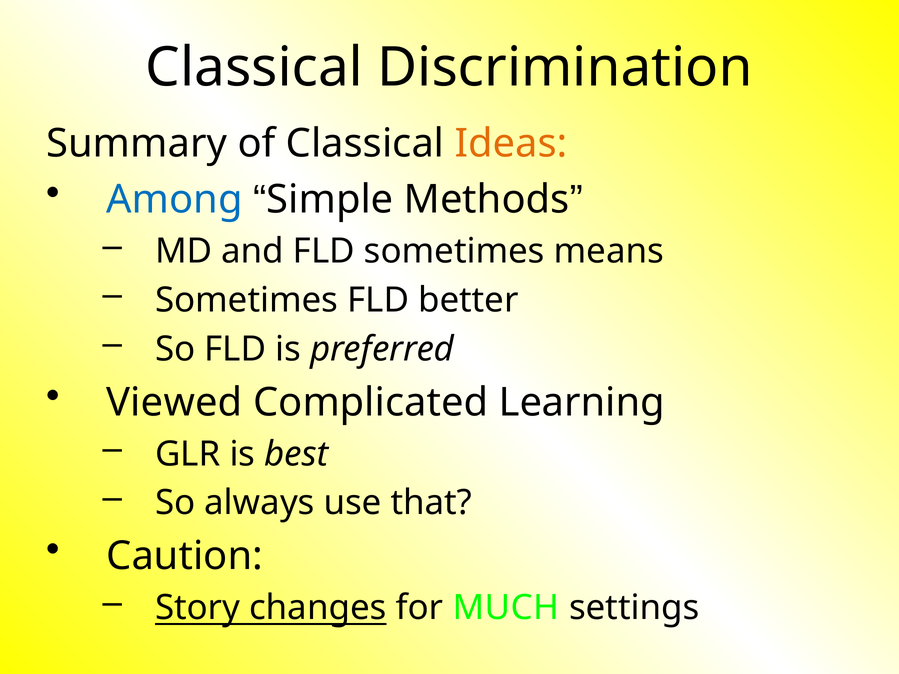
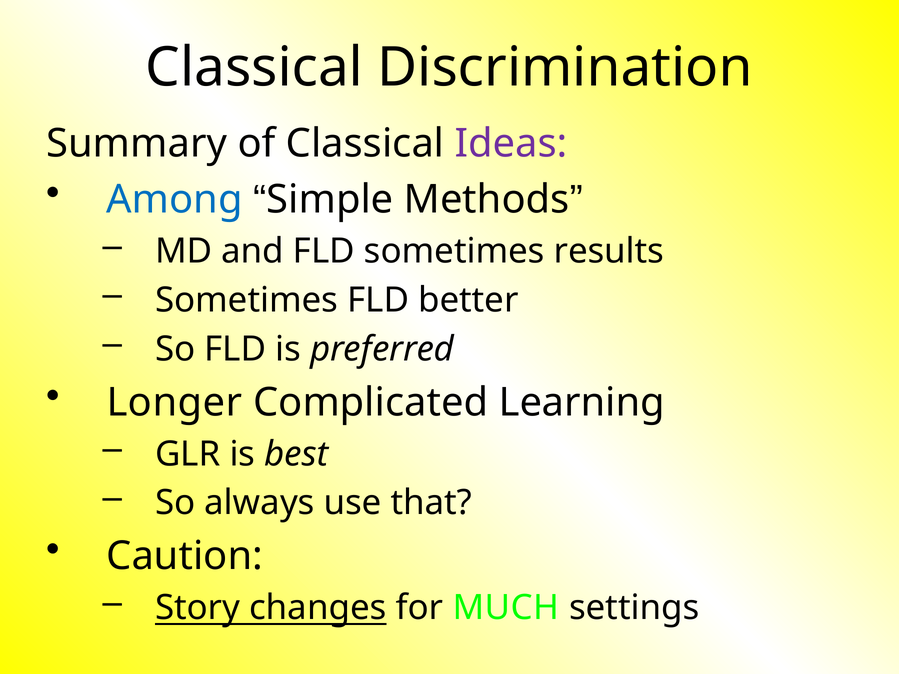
Ideas colour: orange -> purple
means: means -> results
Viewed: Viewed -> Longer
